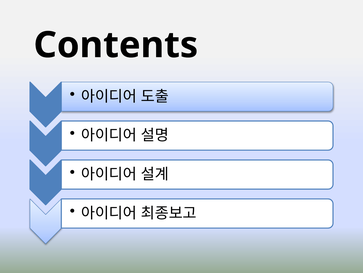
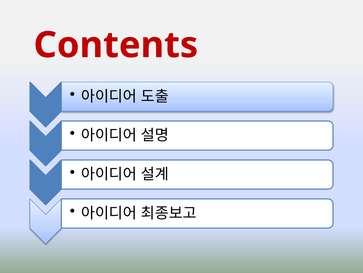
Contents colour: black -> red
